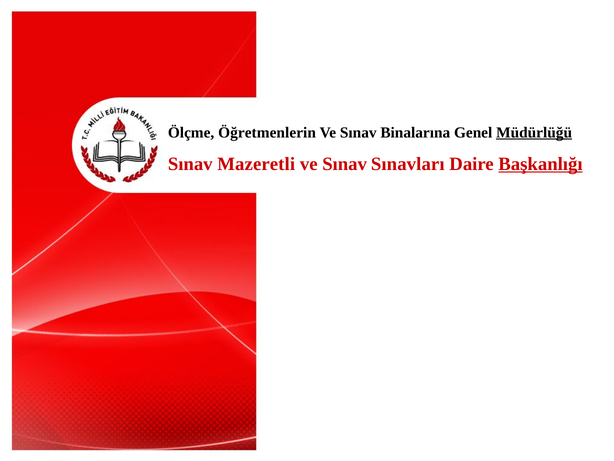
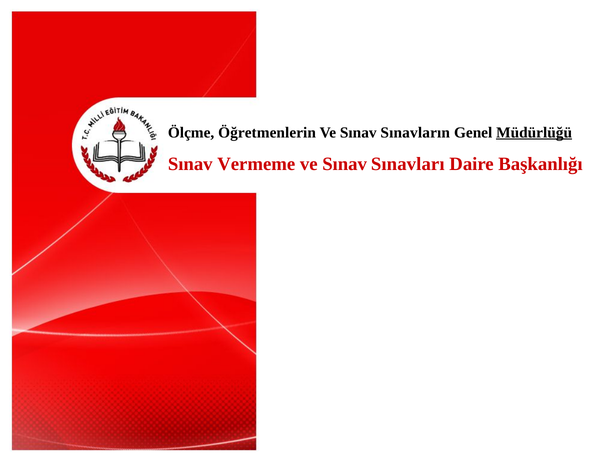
Binalarına: Binalarına -> Sınavların
Mazeretli: Mazeretli -> Vermeme
Başkanlığı underline: present -> none
